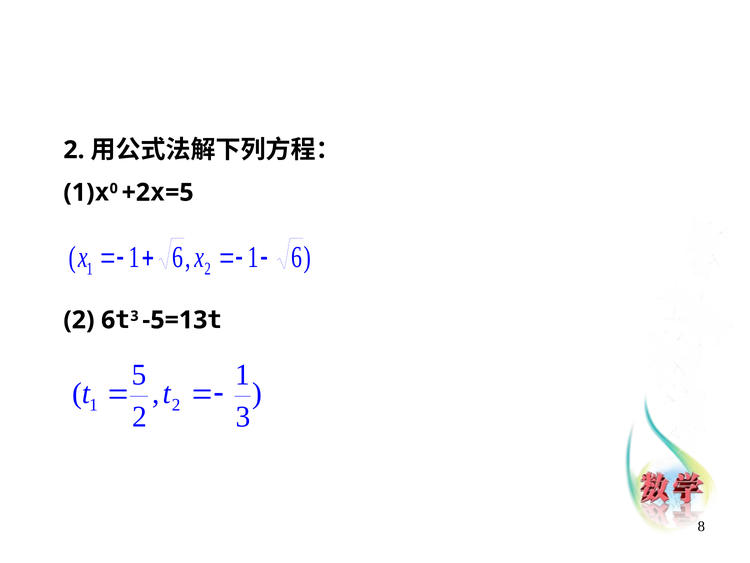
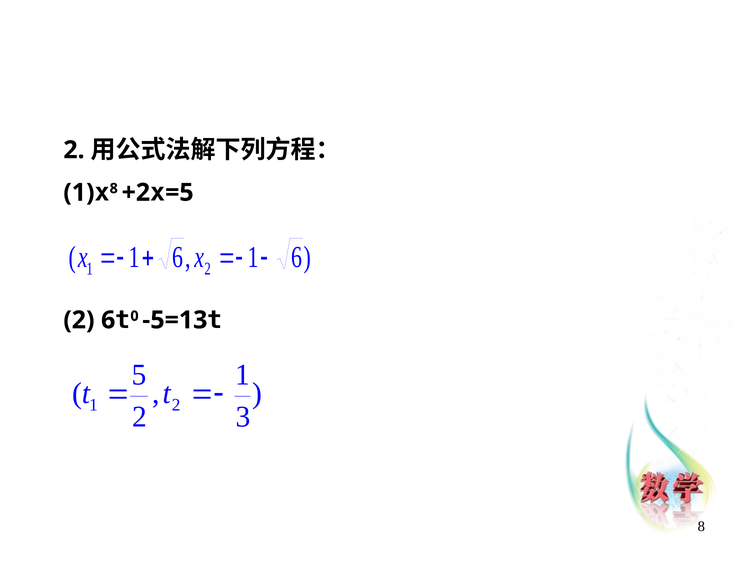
0 at (114, 188): 0 -> 8
3 at (134, 316): 3 -> 0
